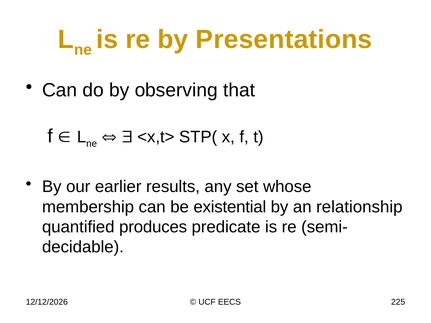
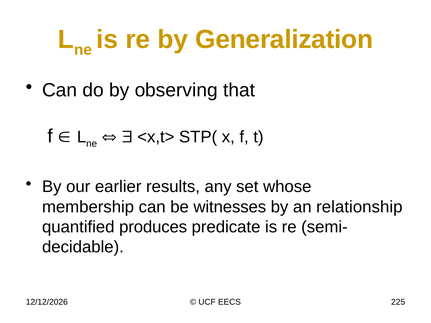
Presentations: Presentations -> Generalization
existential: existential -> witnesses
